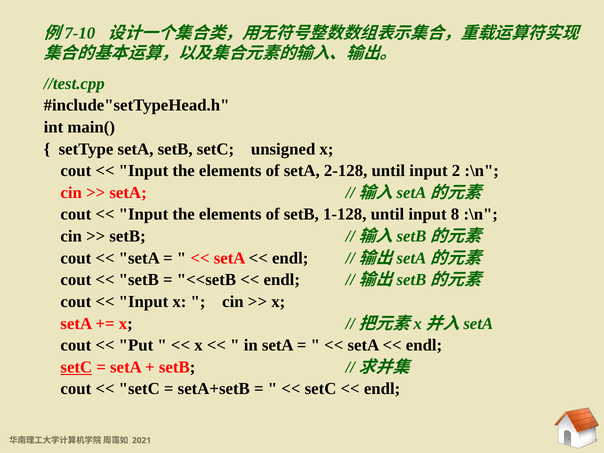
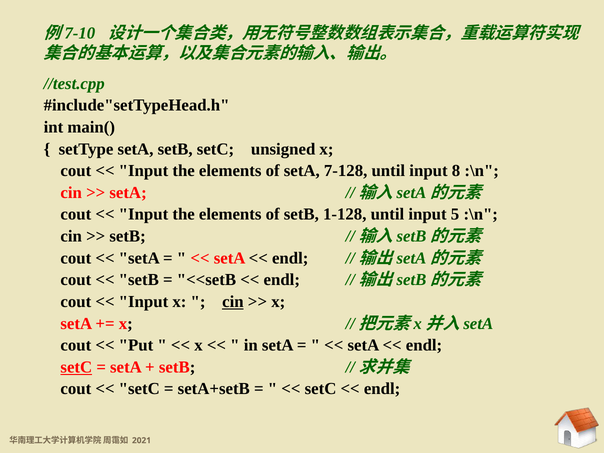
2-128: 2-128 -> 7-128
2: 2 -> 8
8: 8 -> 5
cin at (233, 302) underline: none -> present
